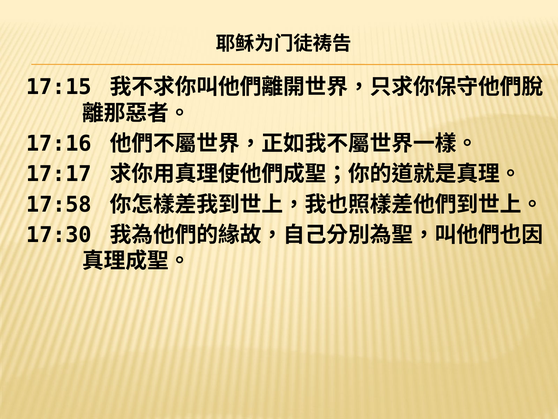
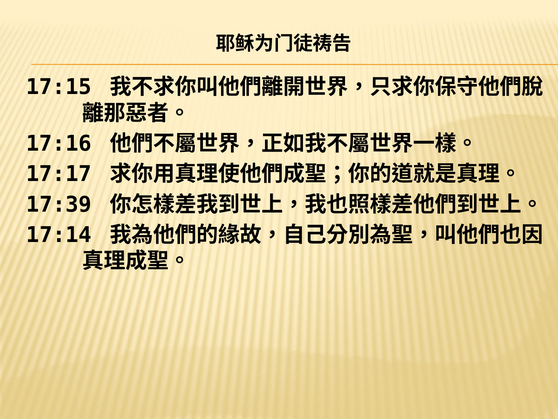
17:58: 17:58 -> 17:39
17:30: 17:30 -> 17:14
